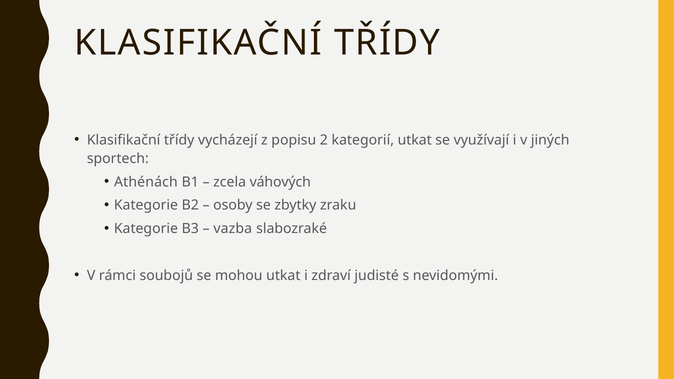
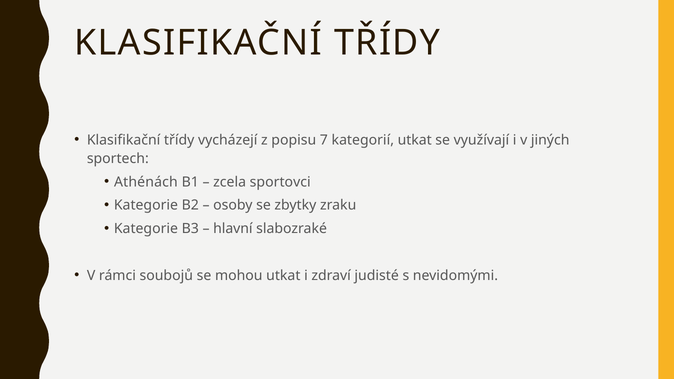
2: 2 -> 7
váhových: váhových -> sportovci
vazba: vazba -> hlavní
